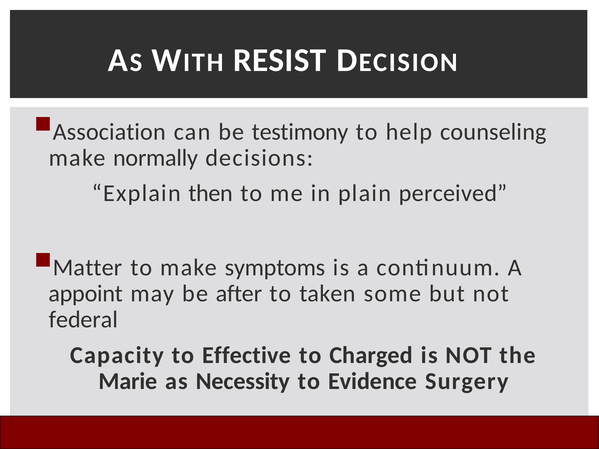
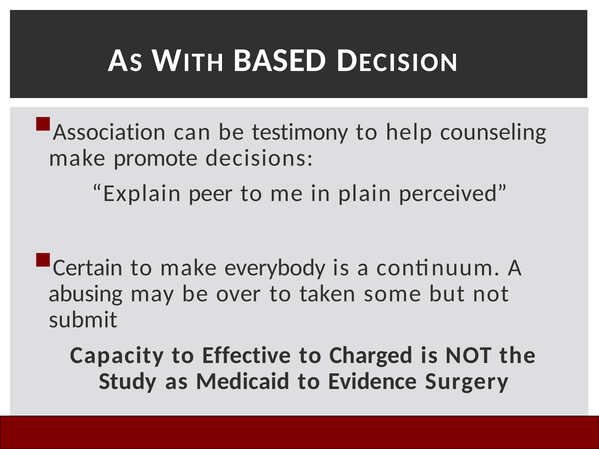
RESIST: RESIST -> BASED
normally: normally -> promote
then: then -> peer
Matter: Matter -> Certain
symptoms: symptoms -> everybody
appoint: appoint -> abusing
after: after -> over
federal: federal -> submit
Marie: Marie -> Study
Necessity: Necessity -> Medicaid
